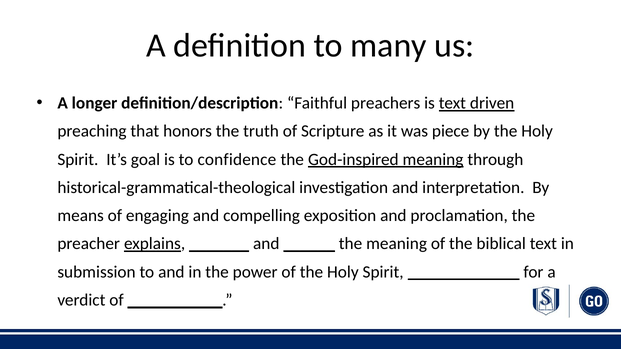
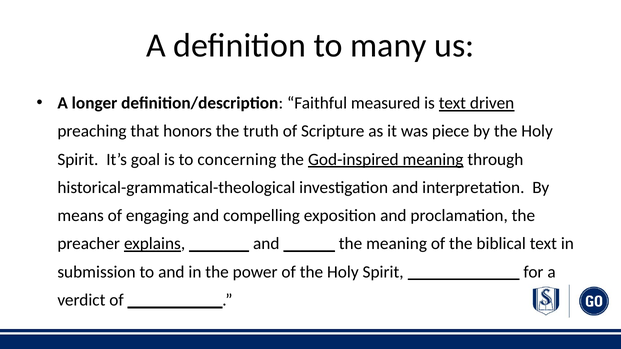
preachers: preachers -> measured
confidence: confidence -> concerning
